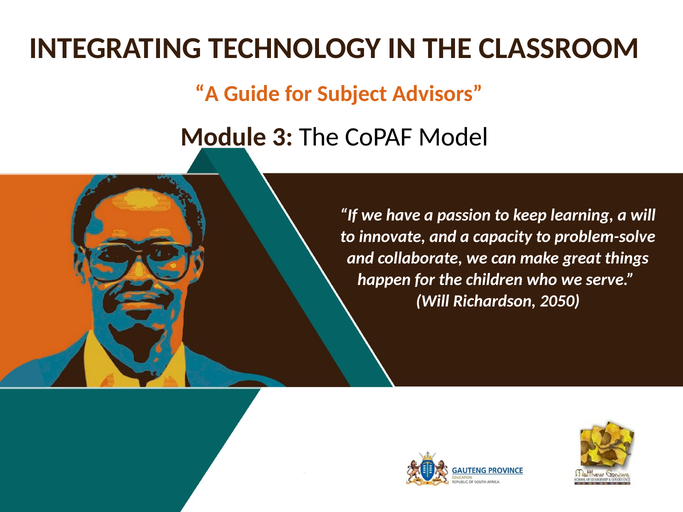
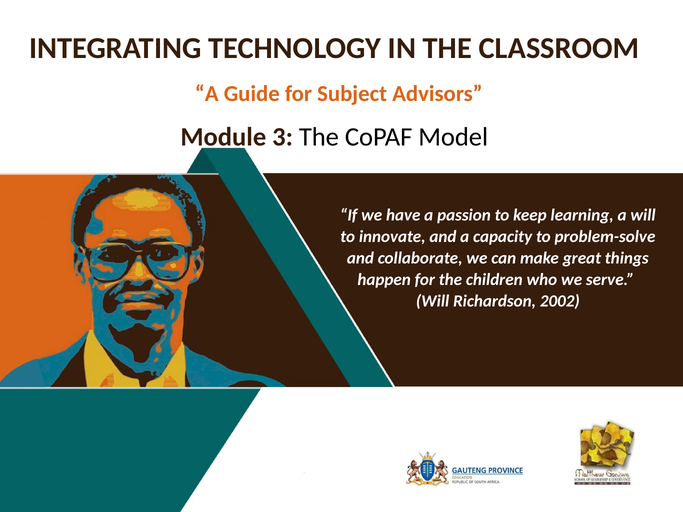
2050: 2050 -> 2002
